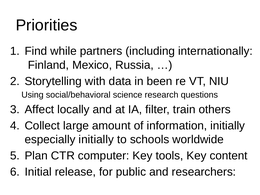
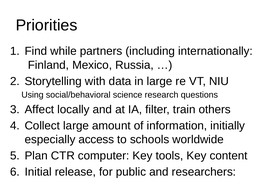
in been: been -> large
especially initially: initially -> access
